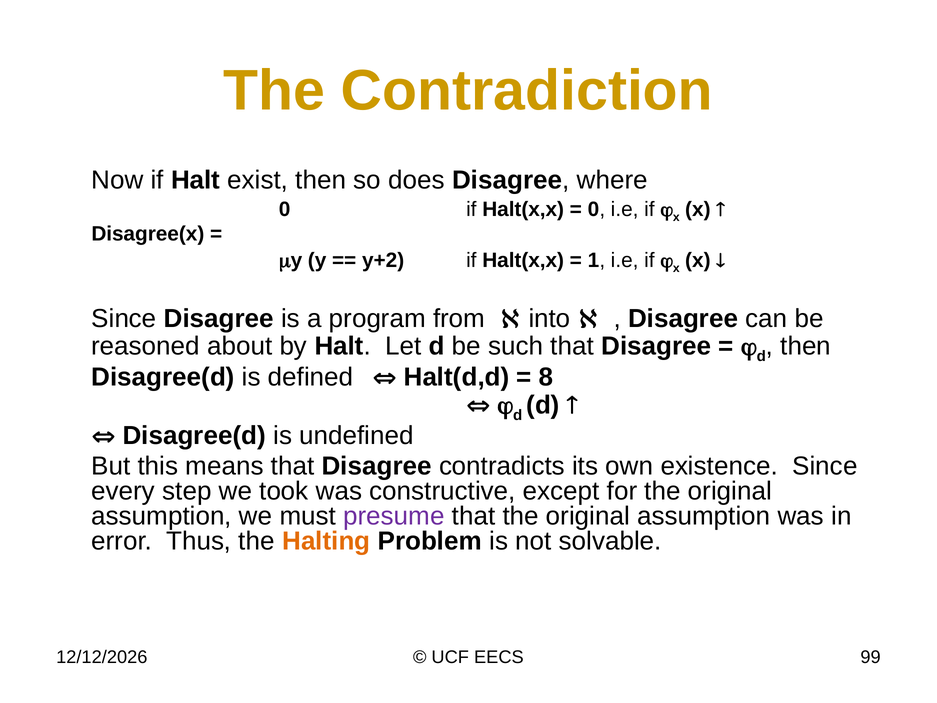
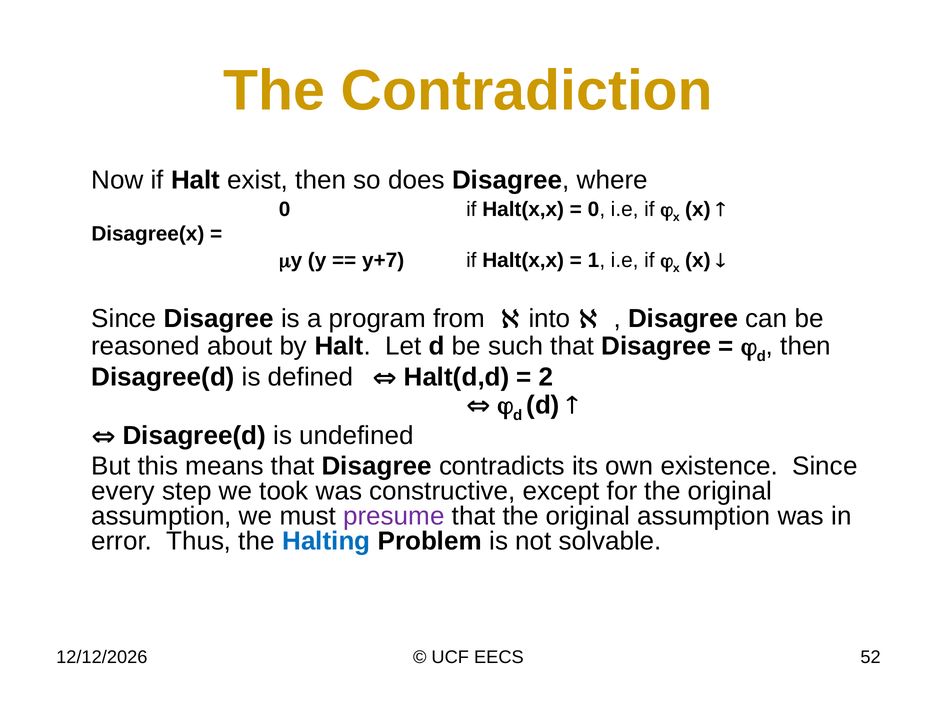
y+2: y+2 -> y+7
8: 8 -> 2
Halting colour: orange -> blue
99: 99 -> 52
